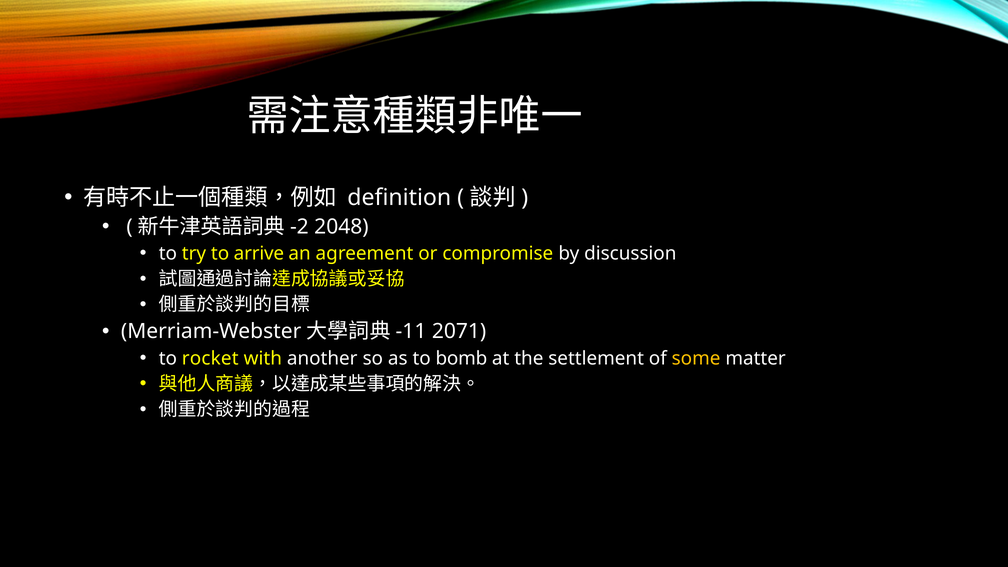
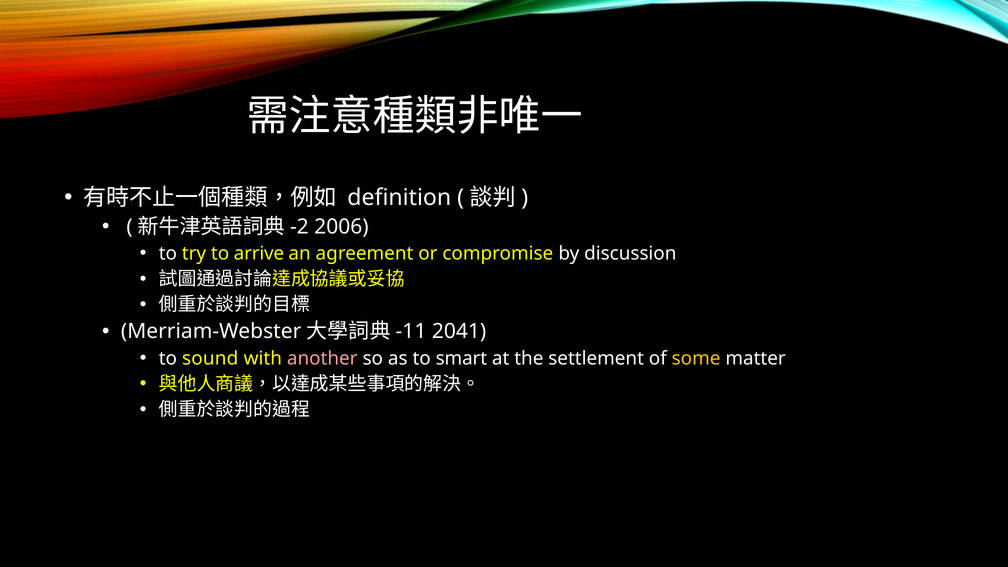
2048: 2048 -> 2006
2071: 2071 -> 2041
rocket: rocket -> sound
another colour: white -> pink
bomb: bomb -> smart
